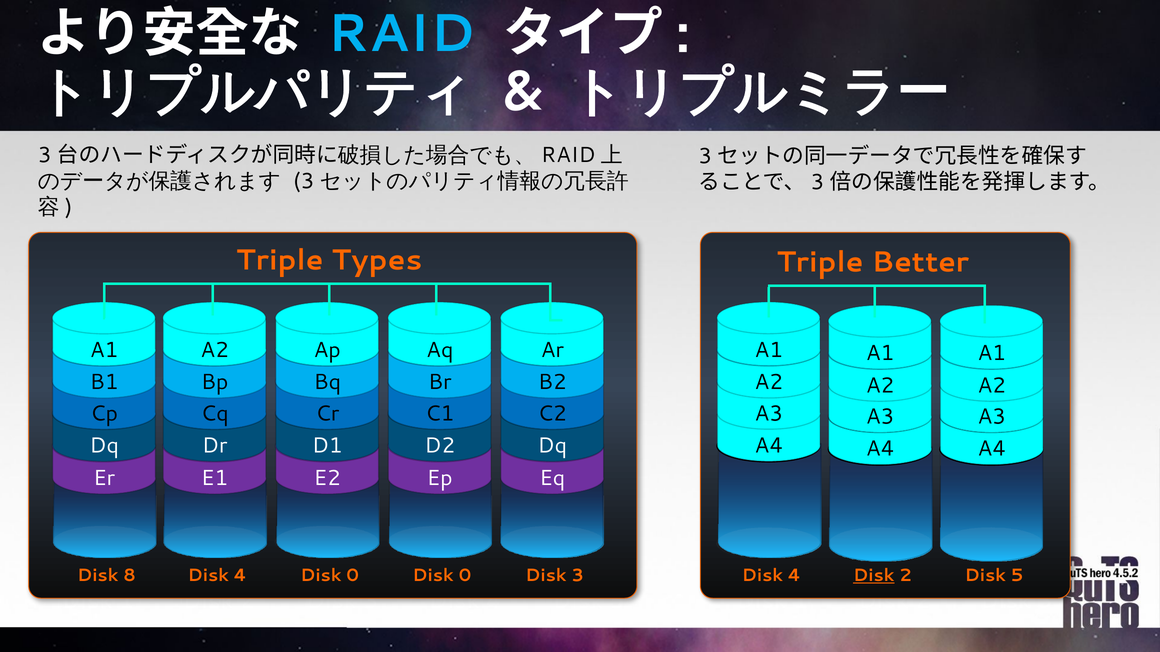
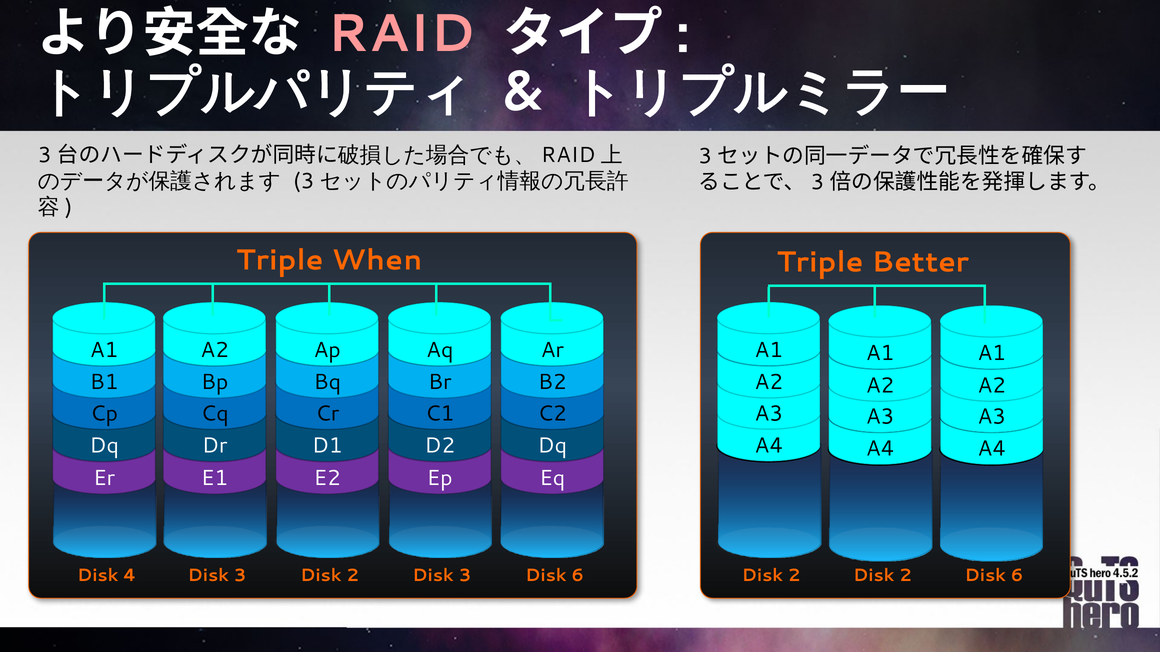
RAID colour: light blue -> pink
Types: Types -> When
8 at (129, 576): 8 -> 4
4 at (240, 576): 4 -> 3
0 at (353, 576): 0 -> 2
0 at (465, 576): 0 -> 3
3 at (578, 576): 3 -> 6
4 at (794, 576): 4 -> 2
Disk at (874, 576) underline: present -> none
5 at (1017, 576): 5 -> 6
